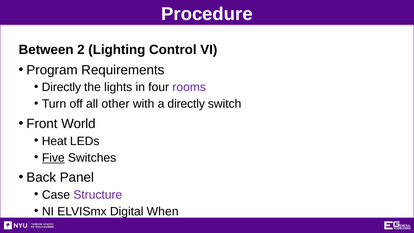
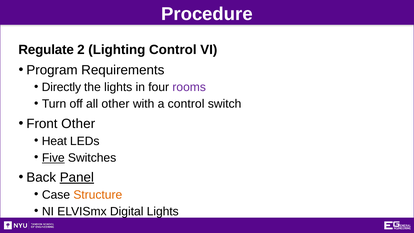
Between: Between -> Regulate
a directly: directly -> control
Front World: World -> Other
Panel underline: none -> present
Structure colour: purple -> orange
Digital When: When -> Lights
